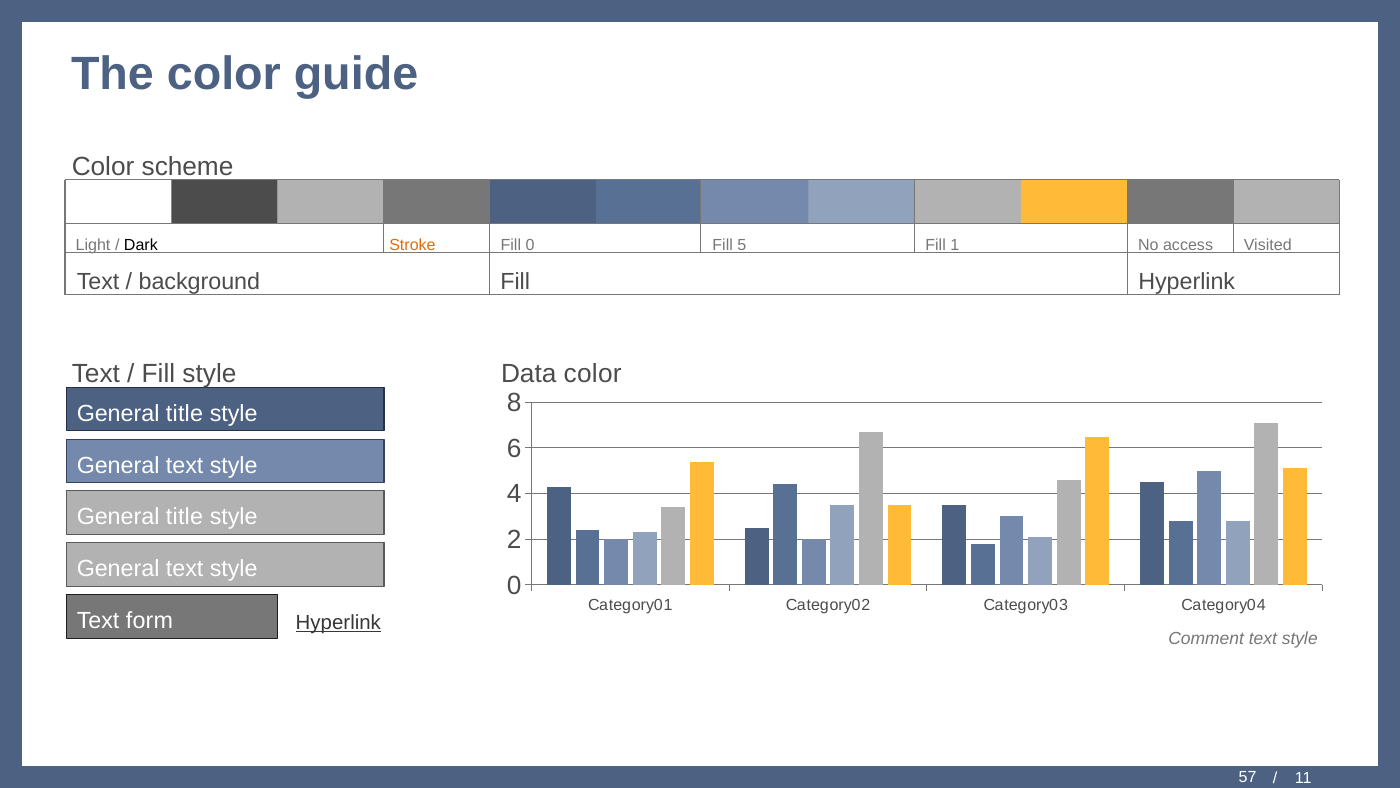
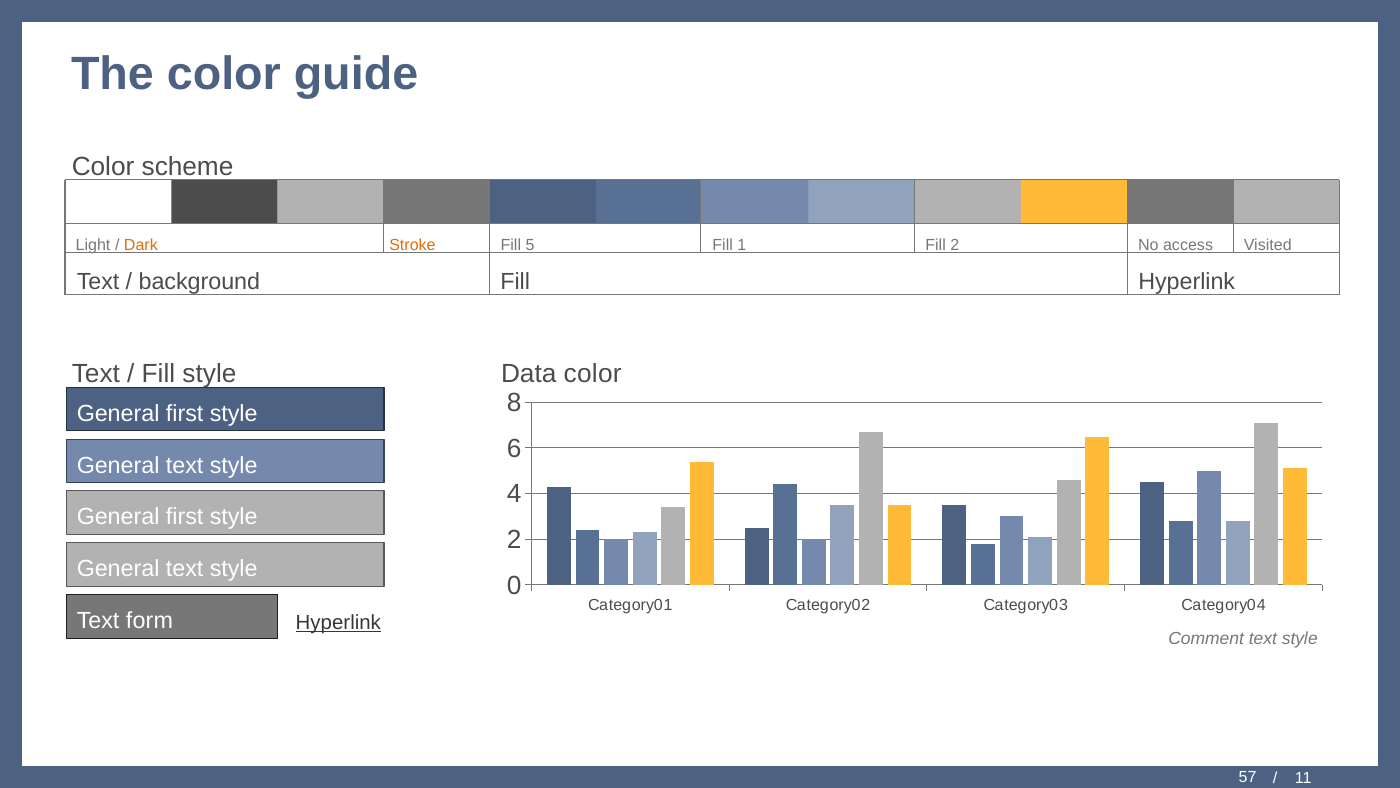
Dark colour: black -> orange
Fill 0: 0 -> 5
5: 5 -> 1
Fill 1: 1 -> 2
title at (185, 413): title -> first
title at (185, 517): title -> first
